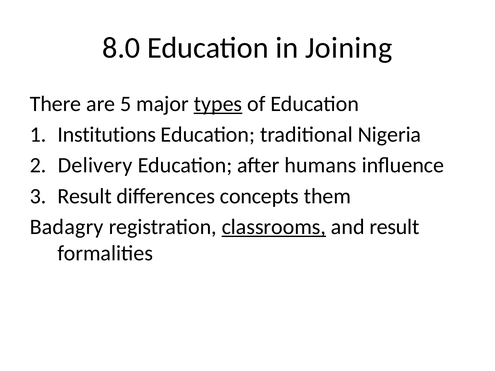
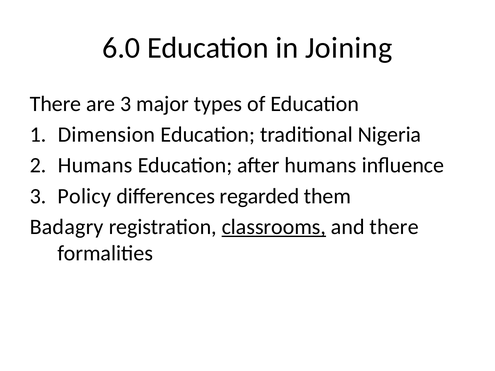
8.0: 8.0 -> 6.0
are 5: 5 -> 3
types underline: present -> none
Institutions: Institutions -> Dimension
2 Delivery: Delivery -> Humans
Result at (85, 196): Result -> Policy
concepts: concepts -> regarded
and result: result -> there
